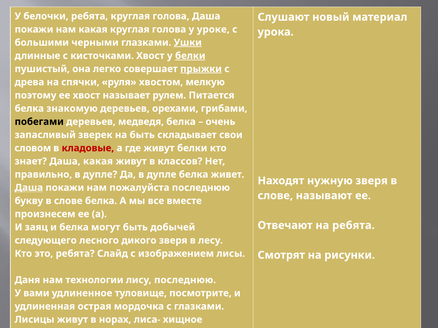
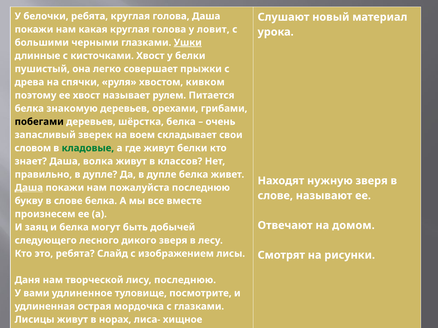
уроке: уроке -> ловит
белки at (190, 56) underline: present -> none
прыжки underline: present -> none
мелкую: мелкую -> кивком
медведя: медведя -> шёрстка
на быть: быть -> воем
кладовые colour: red -> green
Даша какая: какая -> волка
на ребята: ребята -> домом
технологии: технологии -> творческой
